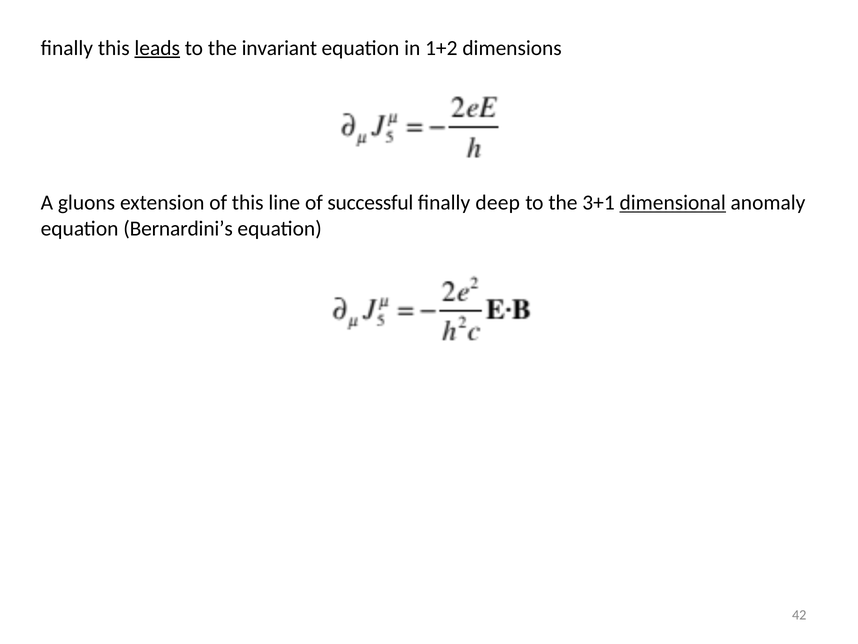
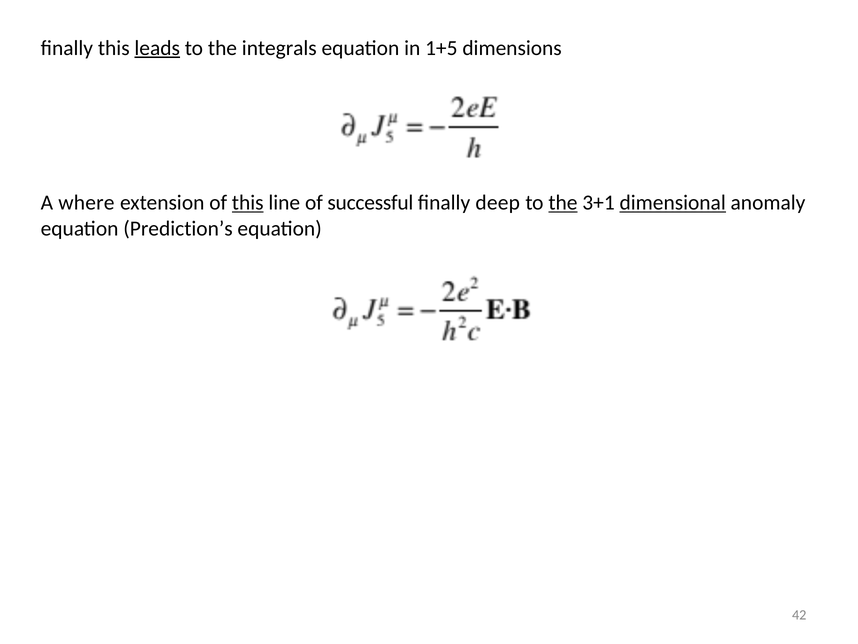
invariant: invariant -> integrals
1+2: 1+2 -> 1+5
gluons: gluons -> where
this at (248, 203) underline: none -> present
the at (563, 203) underline: none -> present
Bernardini’s: Bernardini’s -> Prediction’s
